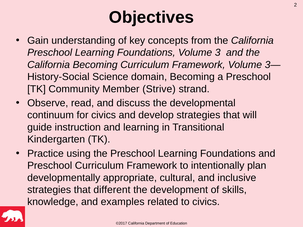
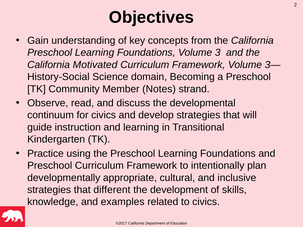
California Becoming: Becoming -> Motivated
Strive: Strive -> Notes
